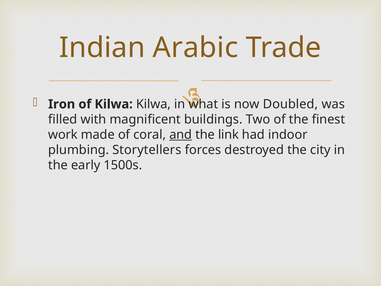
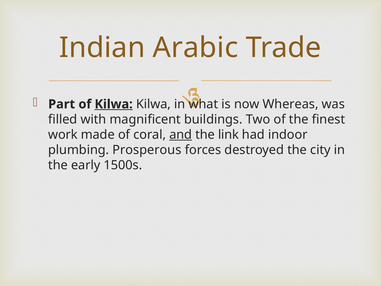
Iron: Iron -> Part
Kilwa at (114, 104) underline: none -> present
Doubled: Doubled -> Whereas
Storytellers: Storytellers -> Prosperous
